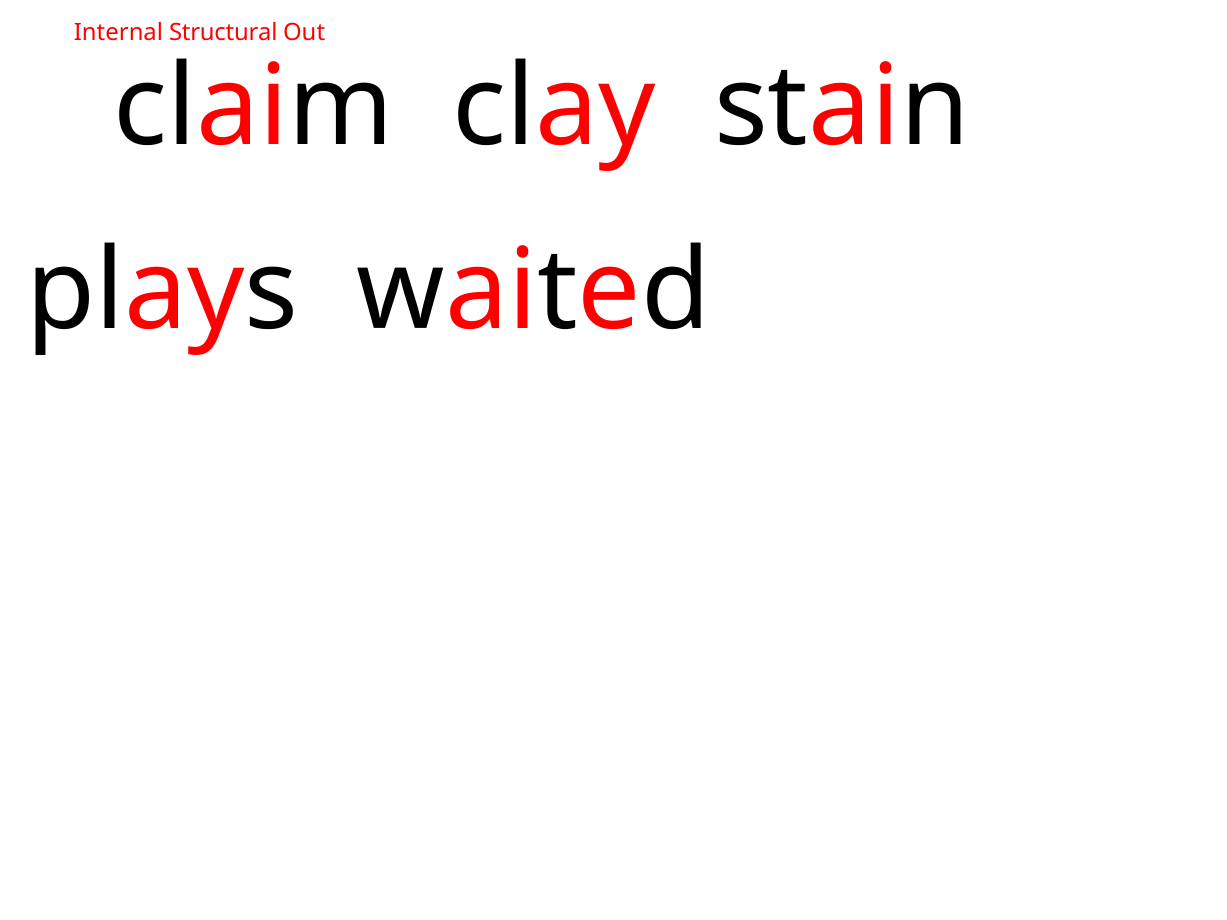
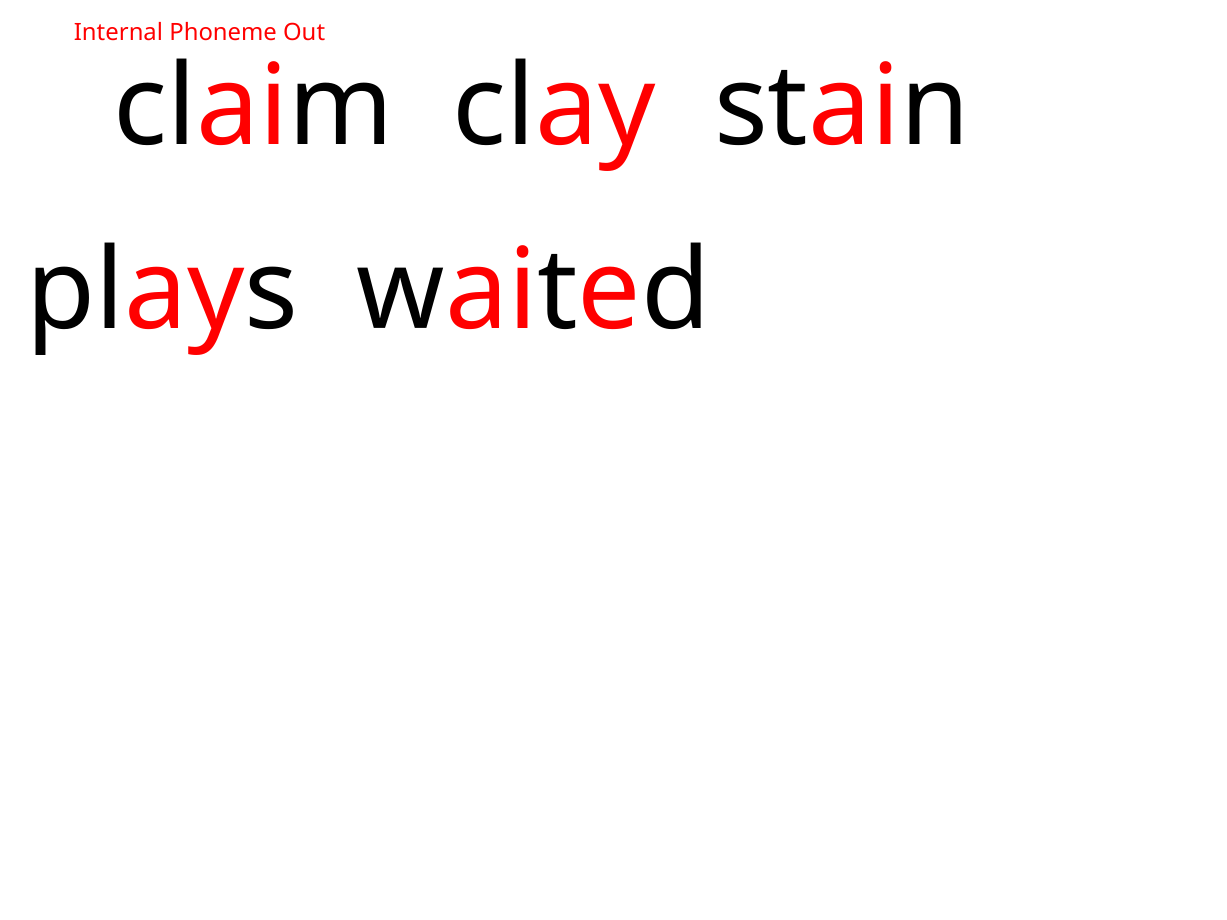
Structural: Structural -> Phoneme
